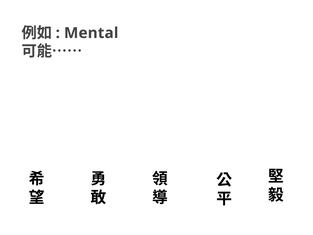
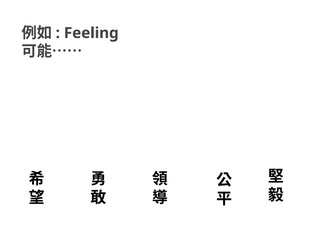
Mental: Mental -> Feeling
